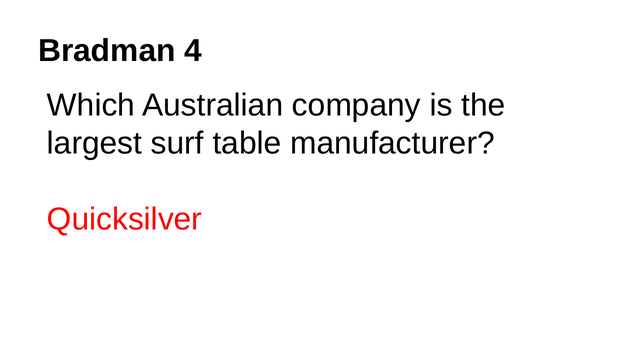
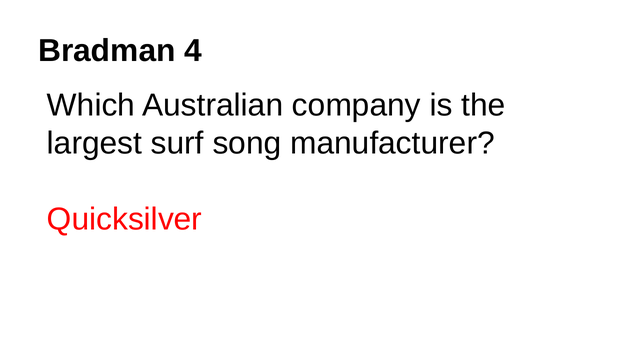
table: table -> song
